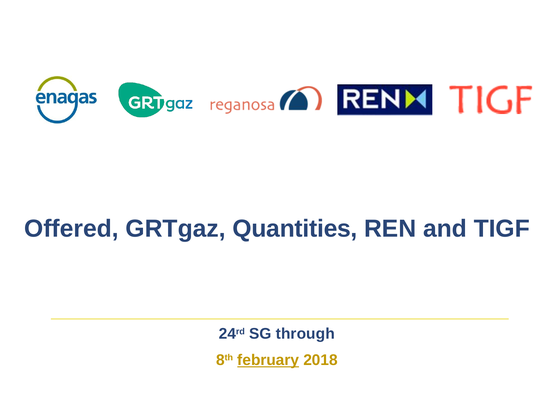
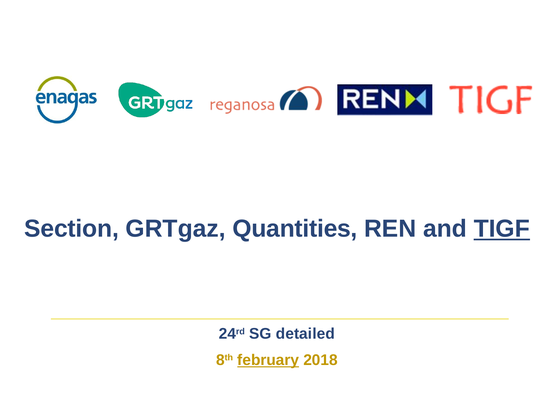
Offered: Offered -> Section
TIGF underline: none -> present
through: through -> detailed
